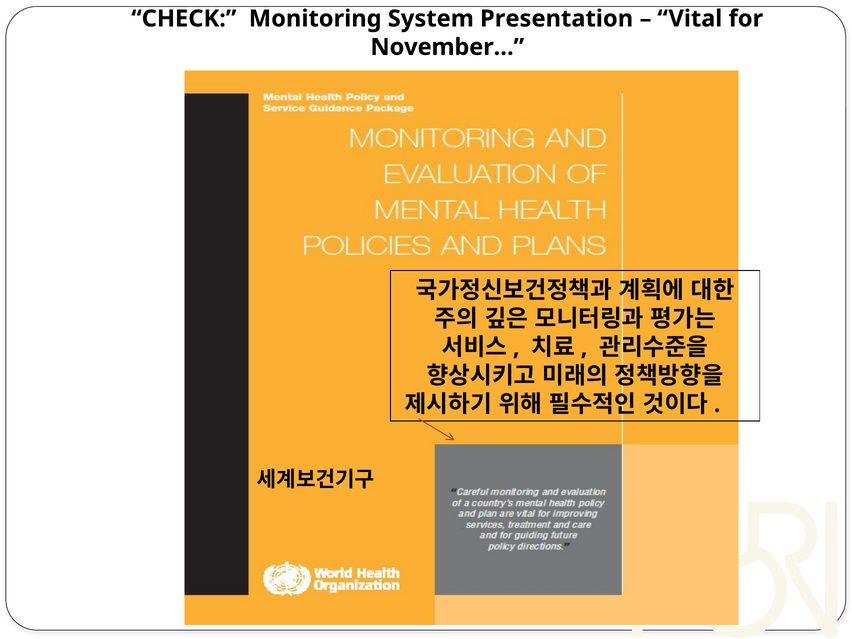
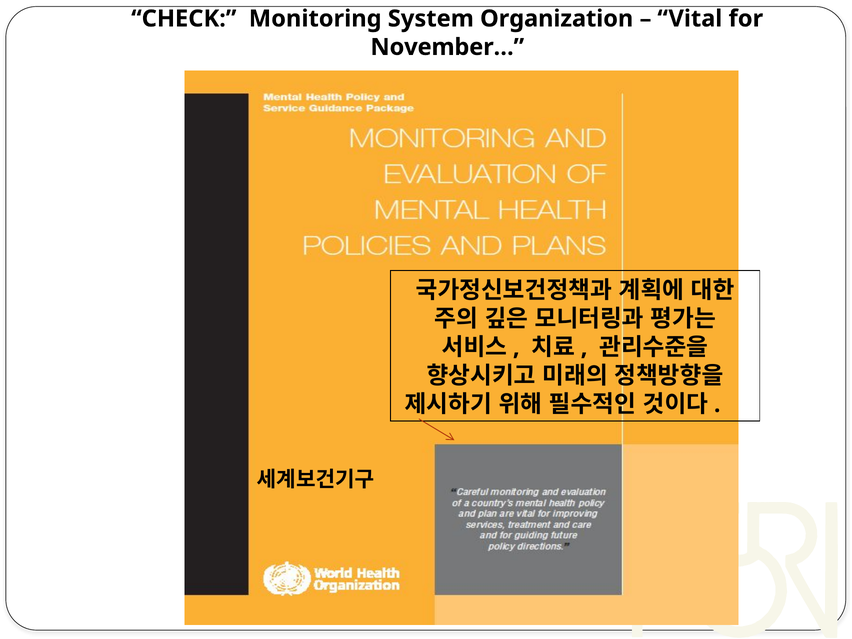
Presentation: Presentation -> Organization
